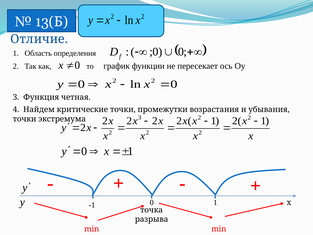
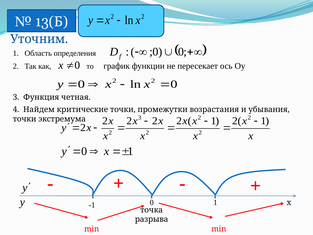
Отличие: Отличие -> Уточним
